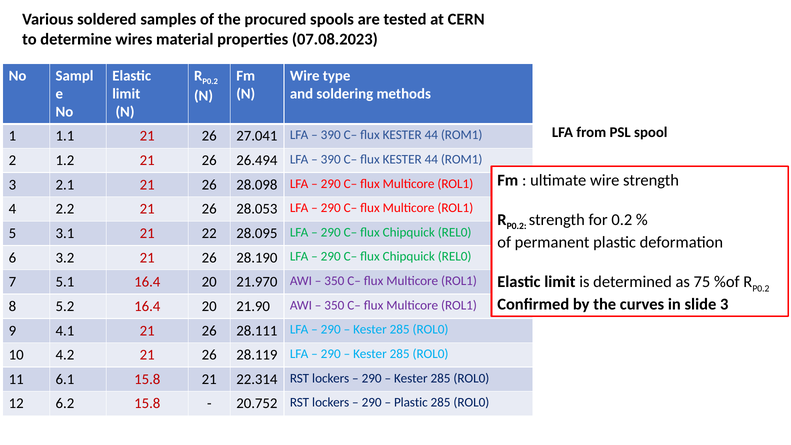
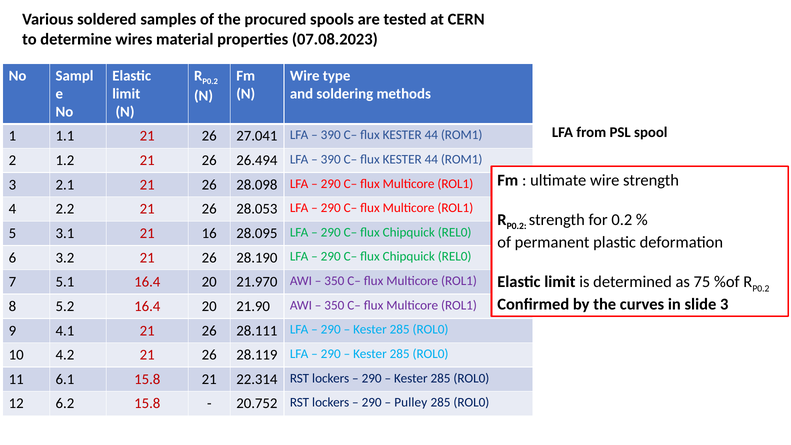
22: 22 -> 16
Plastic at (411, 402): Plastic -> Pulley
